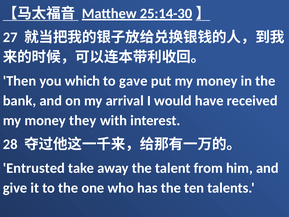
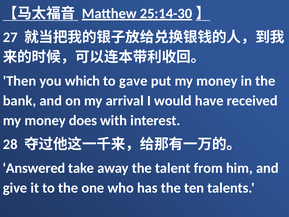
they: they -> does
Entrusted: Entrusted -> Answered
